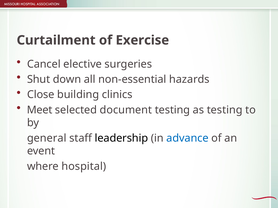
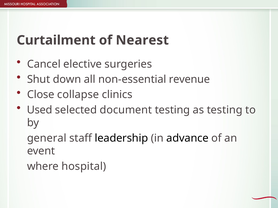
Exercise: Exercise -> Nearest
hazards: hazards -> revenue
building: building -> collapse
Meet: Meet -> Used
advance colour: blue -> black
